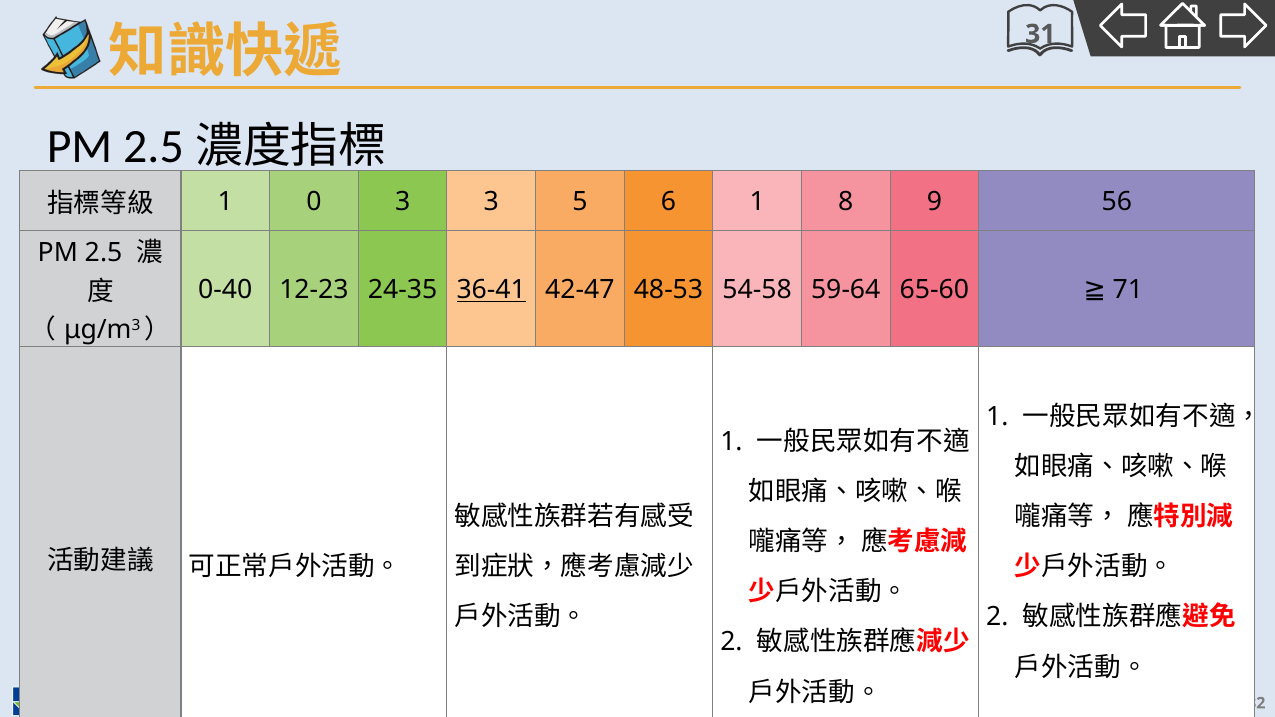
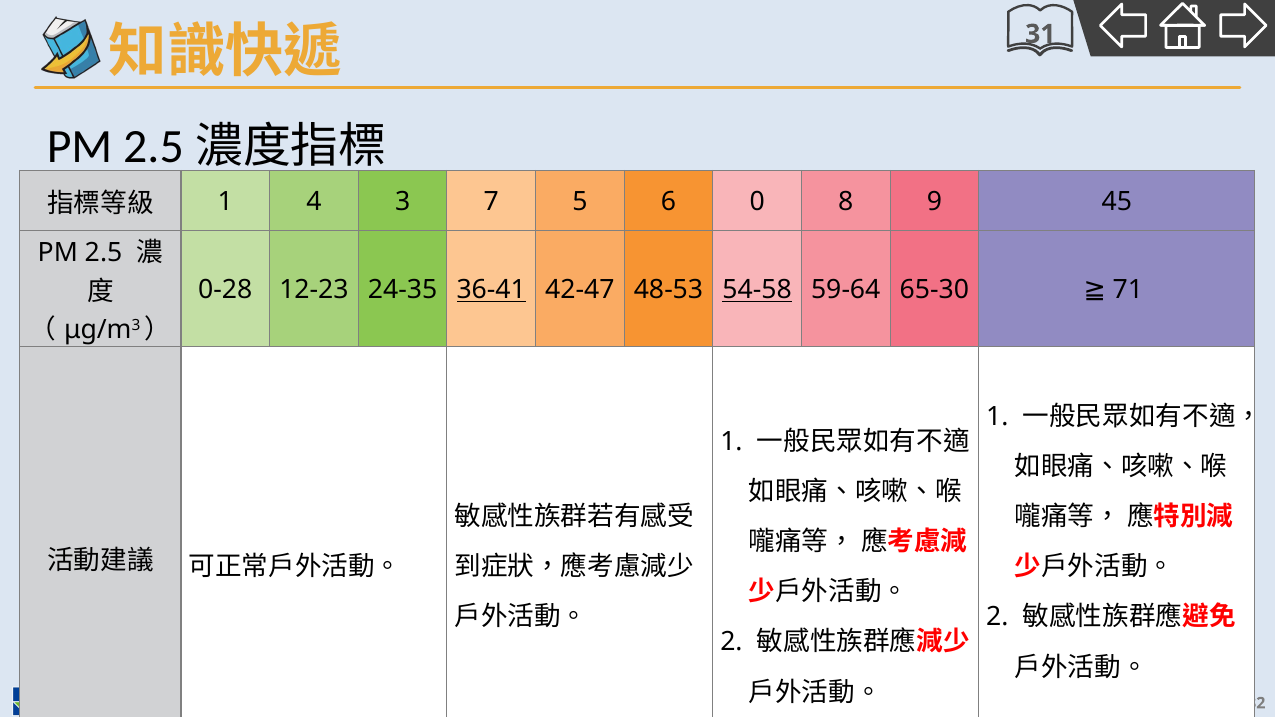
0: 0 -> 4
3 3: 3 -> 7
6 1: 1 -> 0
56: 56 -> 45
0-40: 0-40 -> 0-28
54-58 underline: none -> present
65-60: 65-60 -> 65-30
